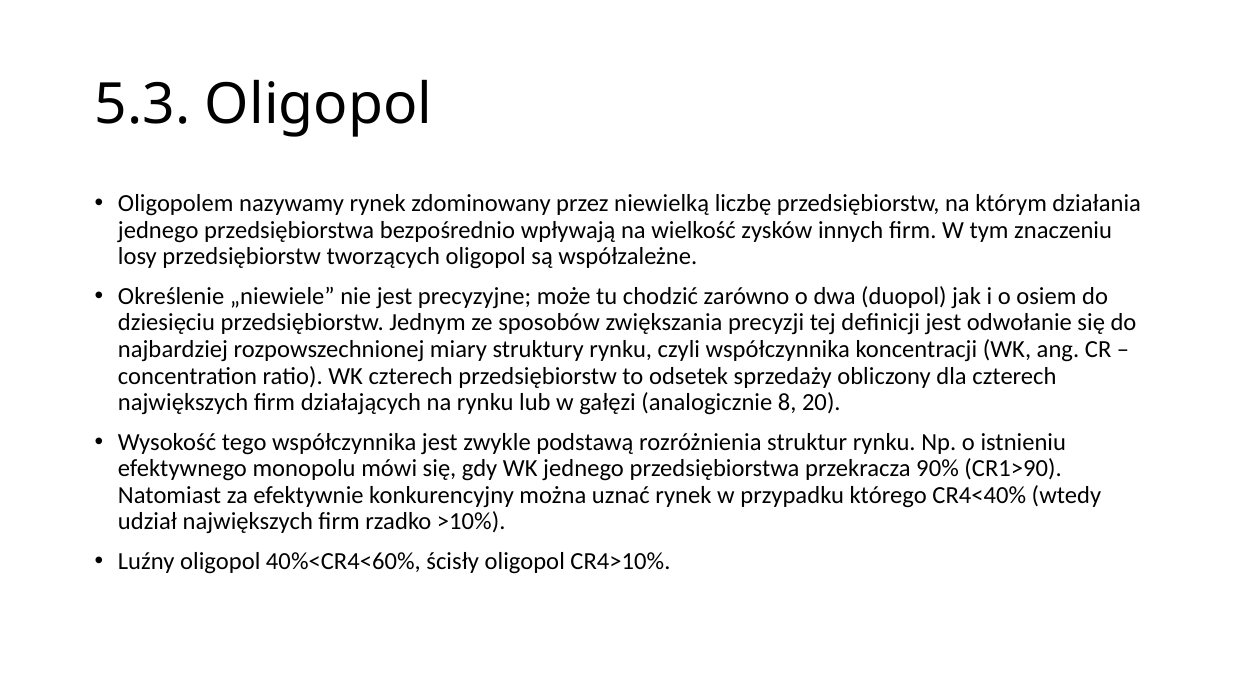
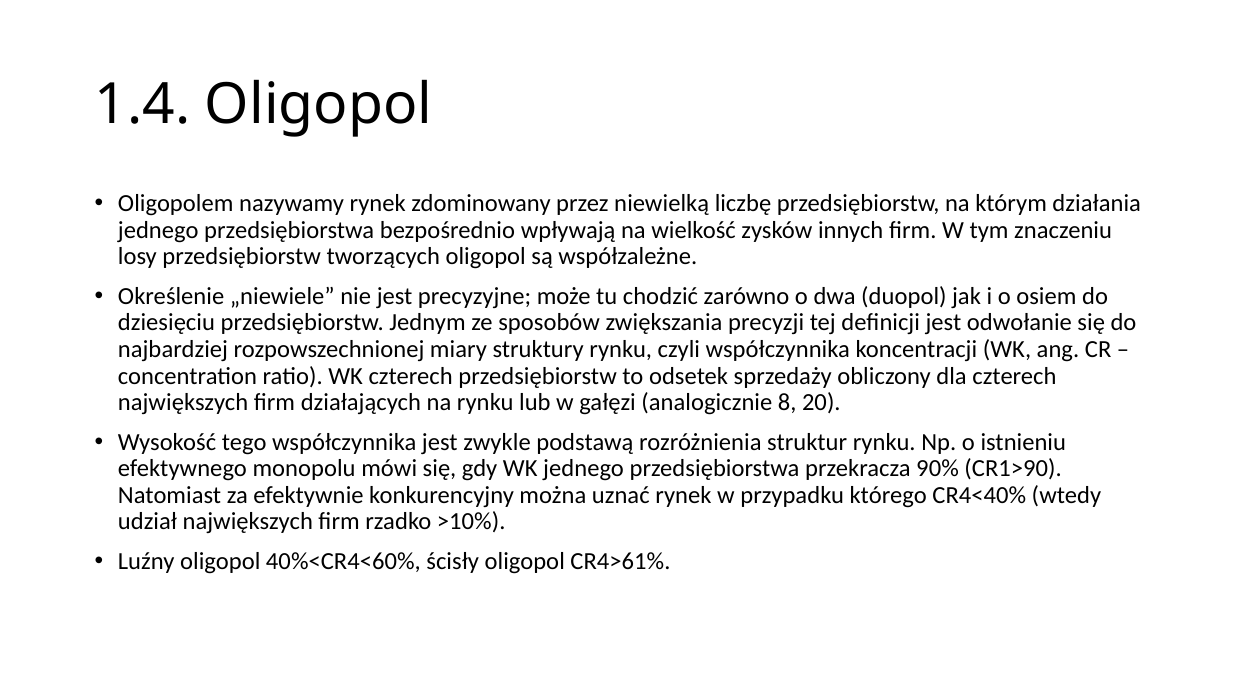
5.3: 5.3 -> 1.4
CR4>10%: CR4>10% -> CR4>61%
